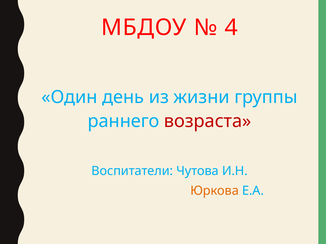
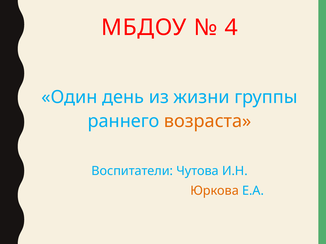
возраста colour: red -> orange
